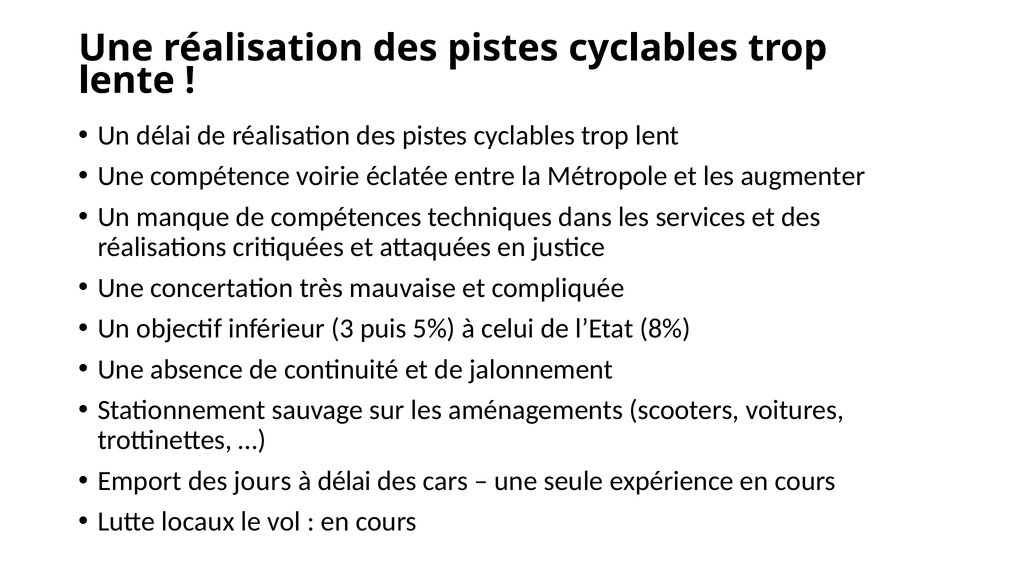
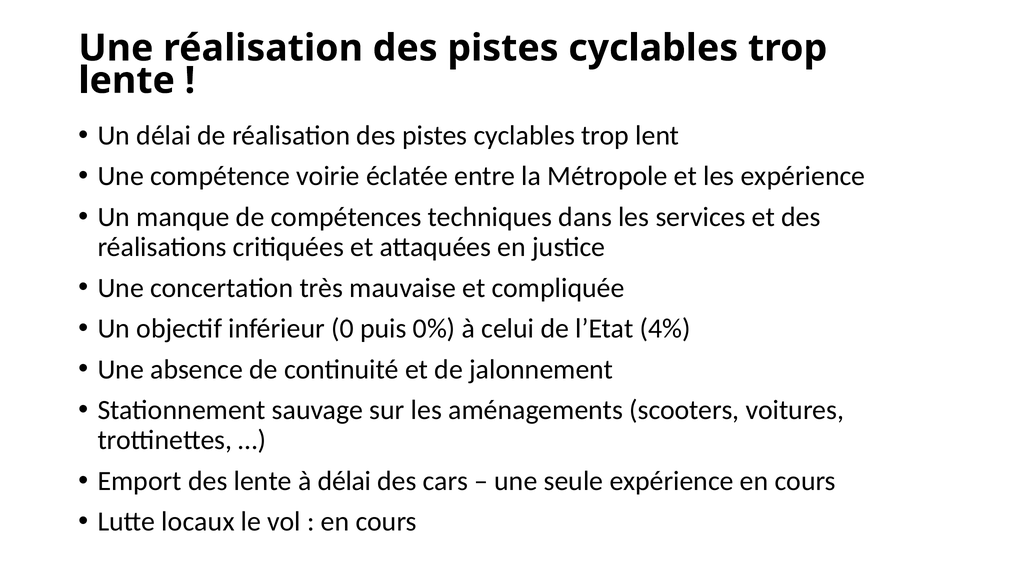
les augmenter: augmenter -> expérience
3: 3 -> 0
5%: 5% -> 0%
8%: 8% -> 4%
des jours: jours -> lente
